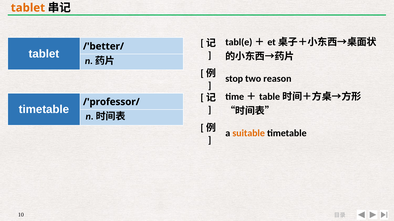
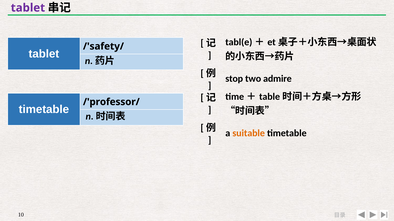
tablet at (28, 8) colour: orange -> purple
/'better/: /'better/ -> /'safety/
reason: reason -> admire
